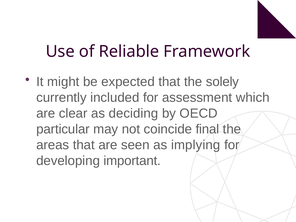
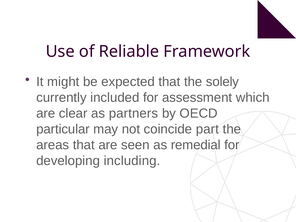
deciding: deciding -> partners
final: final -> part
implying: implying -> remedial
important: important -> including
